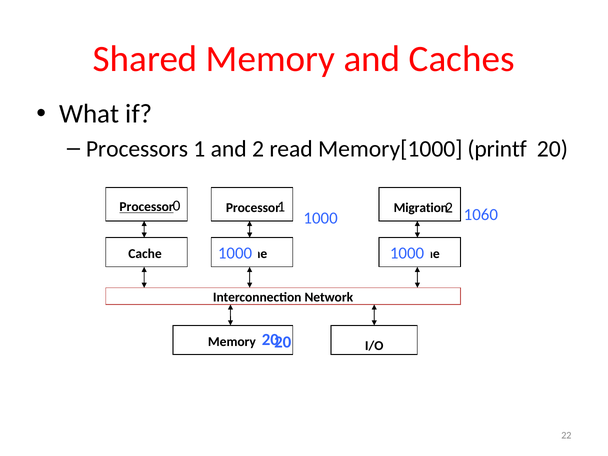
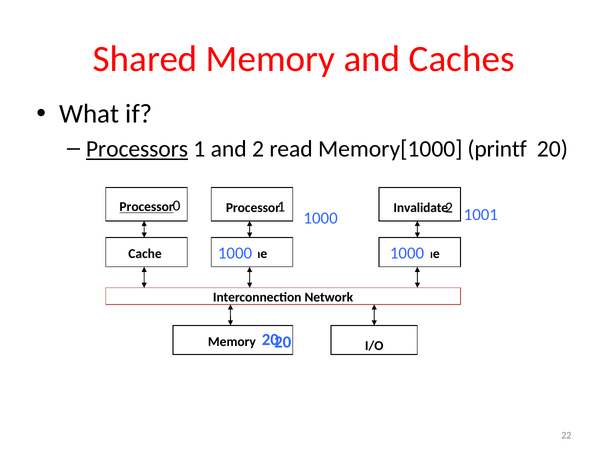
Processors underline: none -> present
Migration: Migration -> Invalidate
1060: 1060 -> 1001
